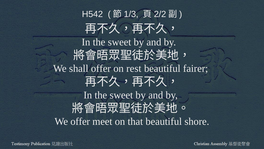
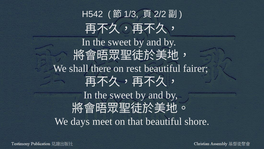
shall offer: offer -> there
We offer: offer -> days
